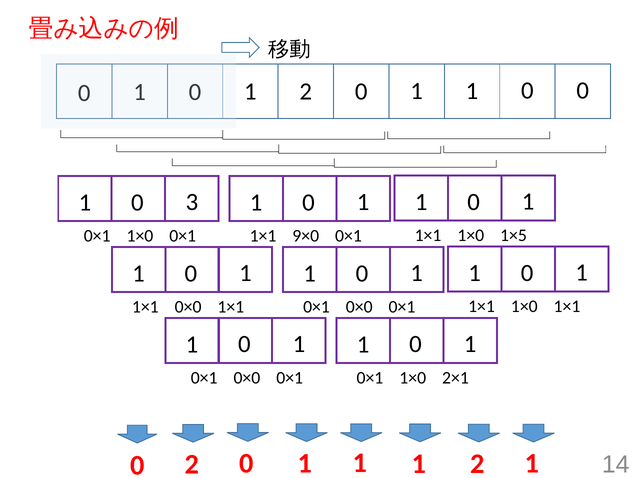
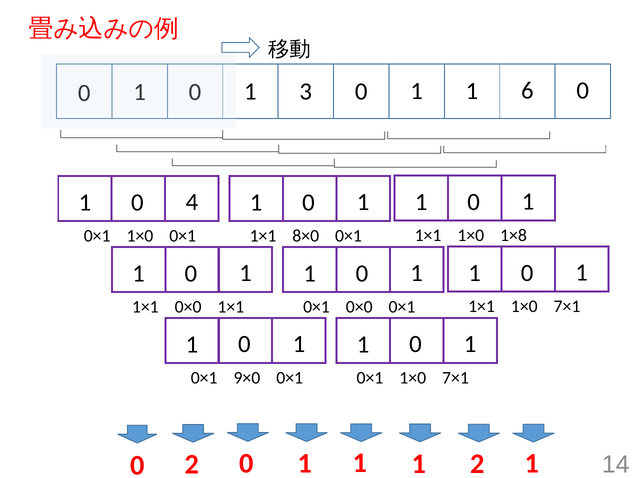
2 at (306, 92): 2 -> 3
1 1 0: 0 -> 6
3: 3 -> 4
1×5: 1×5 -> 1×8
9×0: 9×0 -> 8×0
1×1 1×0 1×1: 1×1 -> 7×1
0×0 at (247, 378): 0×0 -> 9×0
0×1 1×0 2×1: 2×1 -> 7×1
